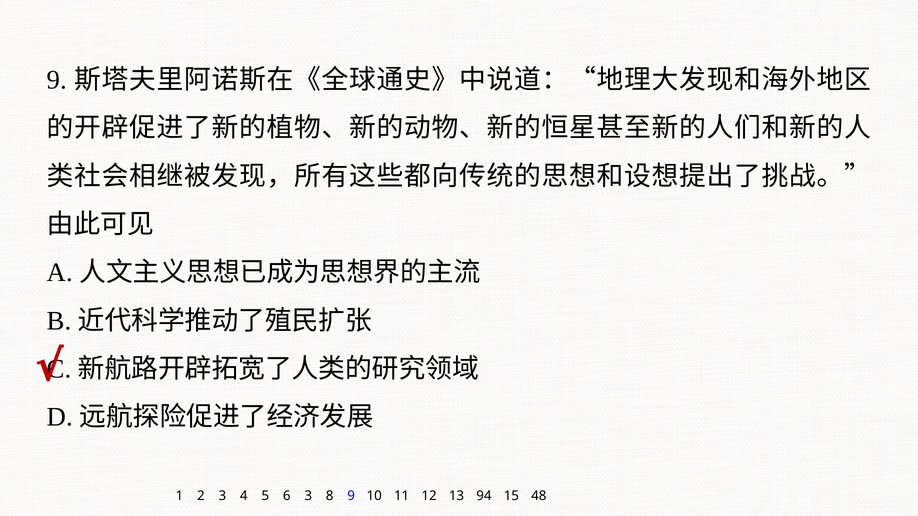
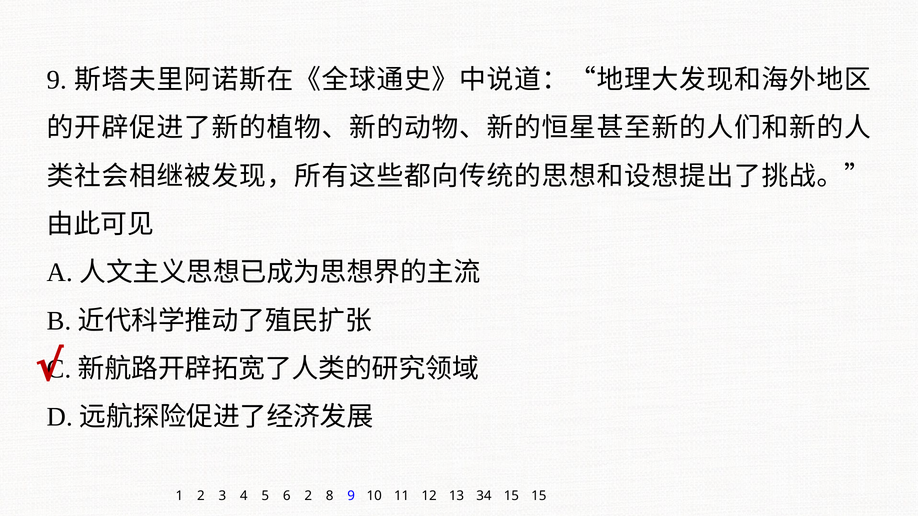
6 3: 3 -> 2
94: 94 -> 34
15 48: 48 -> 15
